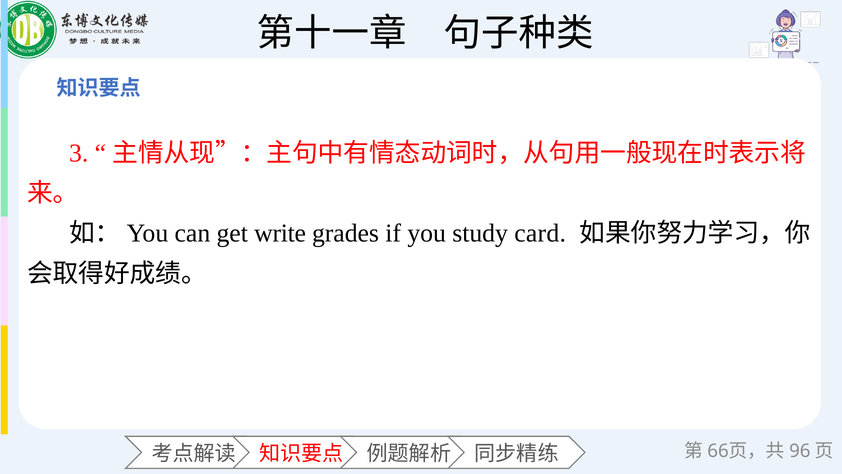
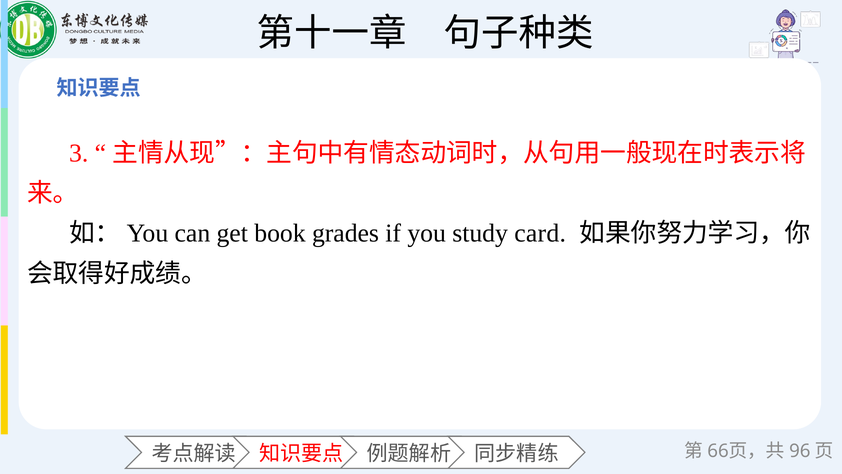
write: write -> book
